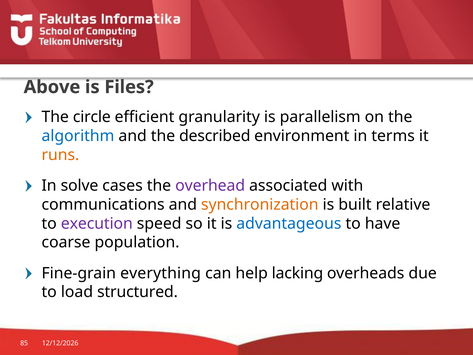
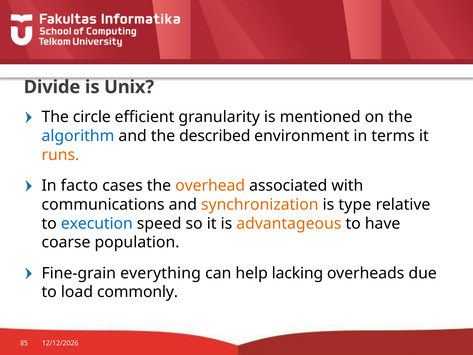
Above: Above -> Divide
Files: Files -> Unix
parallelism: parallelism -> mentioned
solve: solve -> facto
overhead colour: purple -> orange
built: built -> type
execution colour: purple -> blue
advantageous colour: blue -> orange
structured: structured -> commonly
